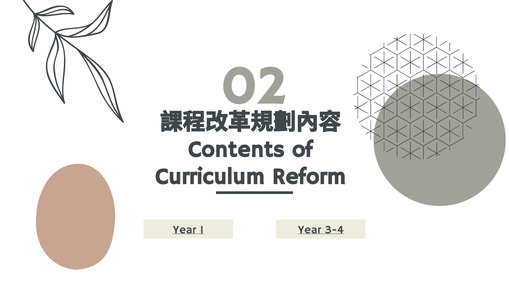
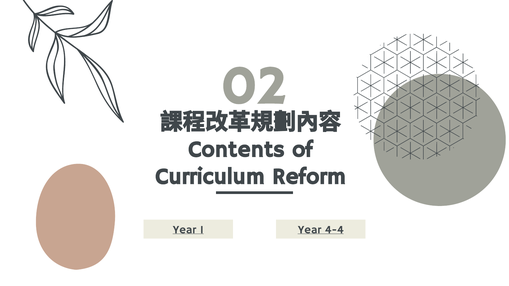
3-4: 3-4 -> 4-4
